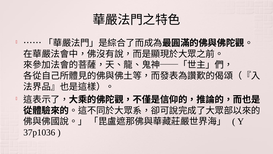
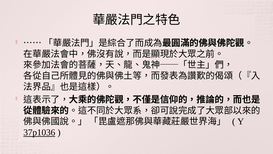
37p1036 underline: none -> present
